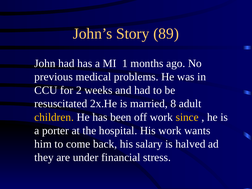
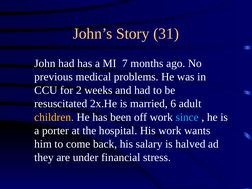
89: 89 -> 31
1: 1 -> 7
8: 8 -> 6
since colour: yellow -> light blue
